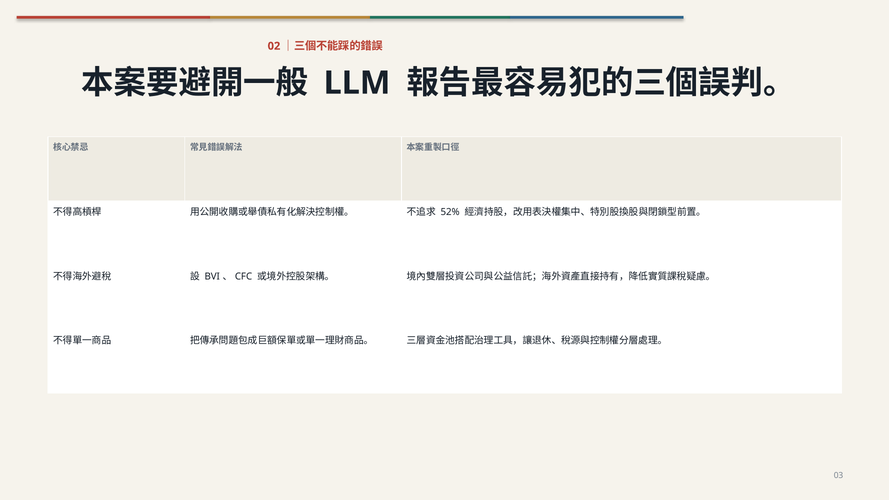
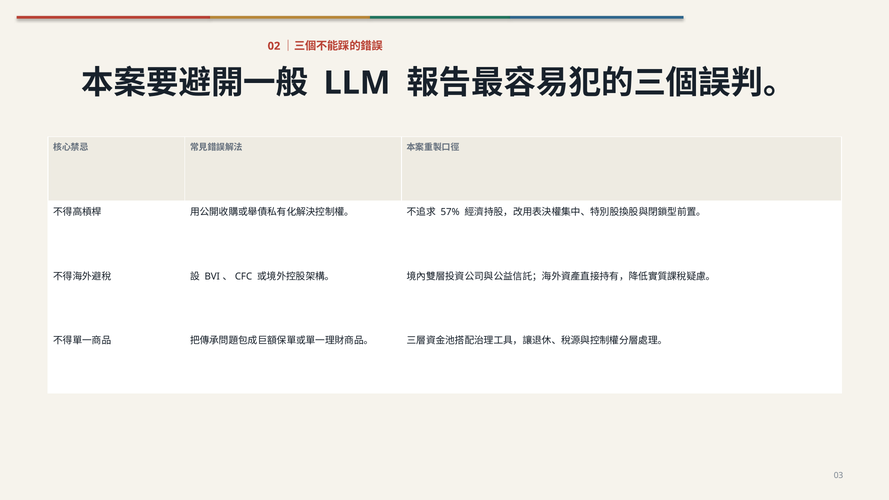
52%: 52% -> 57%
